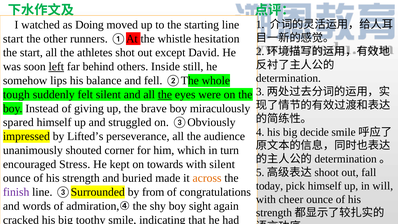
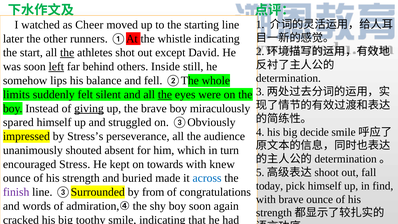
Doing: Doing -> Cheer
start at (13, 39): start -> later
whistle hesitation: hesitation -> indicating
the at (67, 53) underline: none -> present
tough: tough -> limits
giving underline: none -> present
Lifted’s: Lifted’s -> Stress’s
corner: corner -> absent
with silent: silent -> knew
across colour: orange -> blue
will: will -> find
with cheer: cheer -> brave
boy sight: sight -> soon
